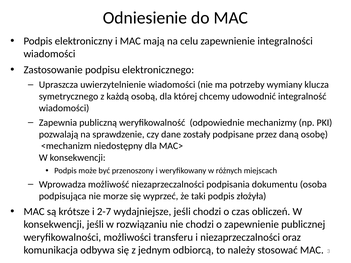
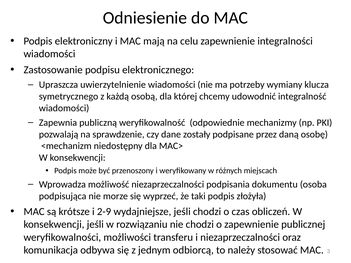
2-7: 2-7 -> 2-9
